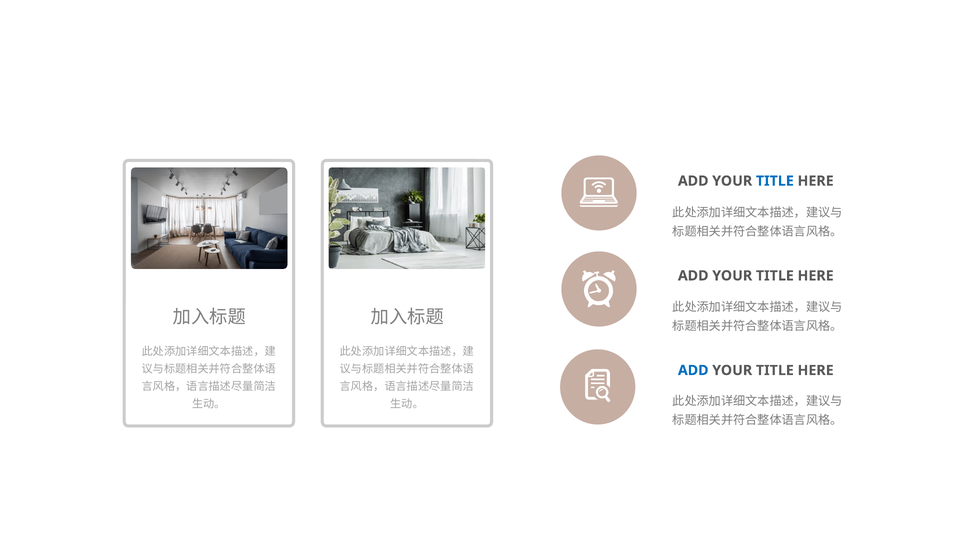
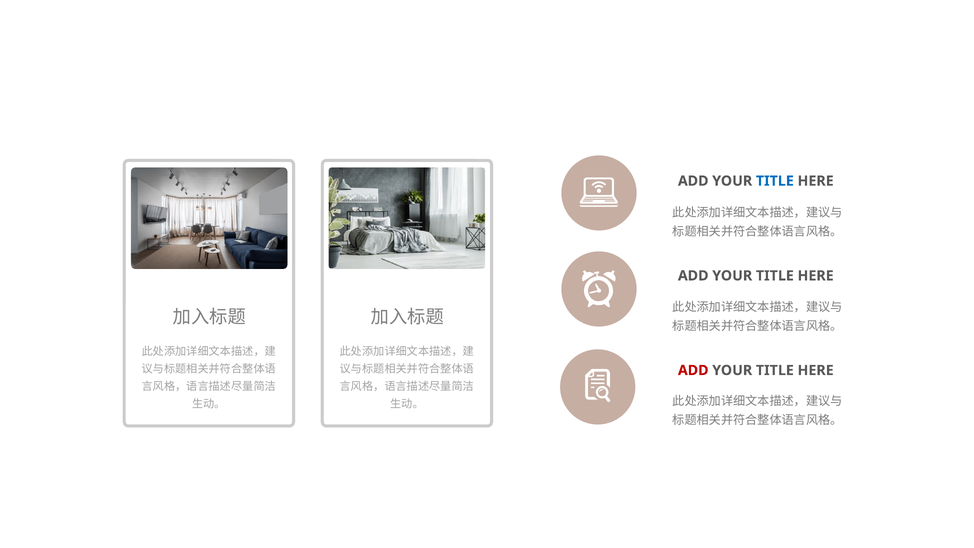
ADD at (693, 370) colour: blue -> red
